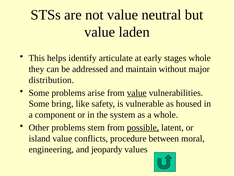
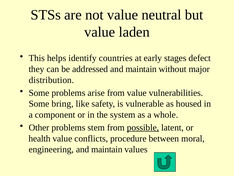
articulate: articulate -> countries
stages whole: whole -> defect
value at (137, 93) underline: present -> none
island: island -> health
engineering and jeopardy: jeopardy -> maintain
